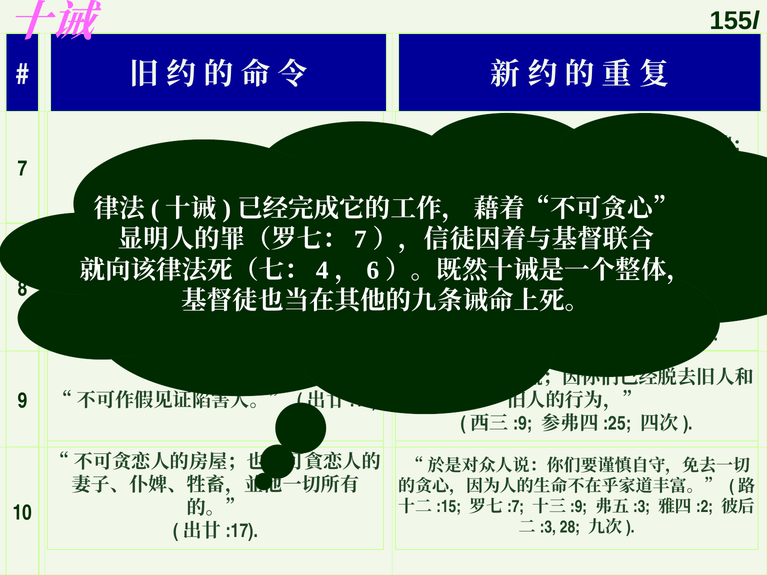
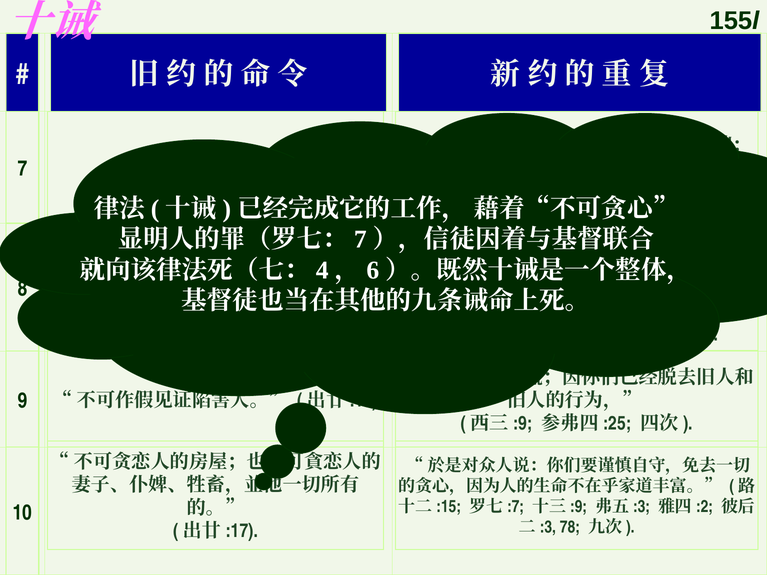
28: 28 -> 78
